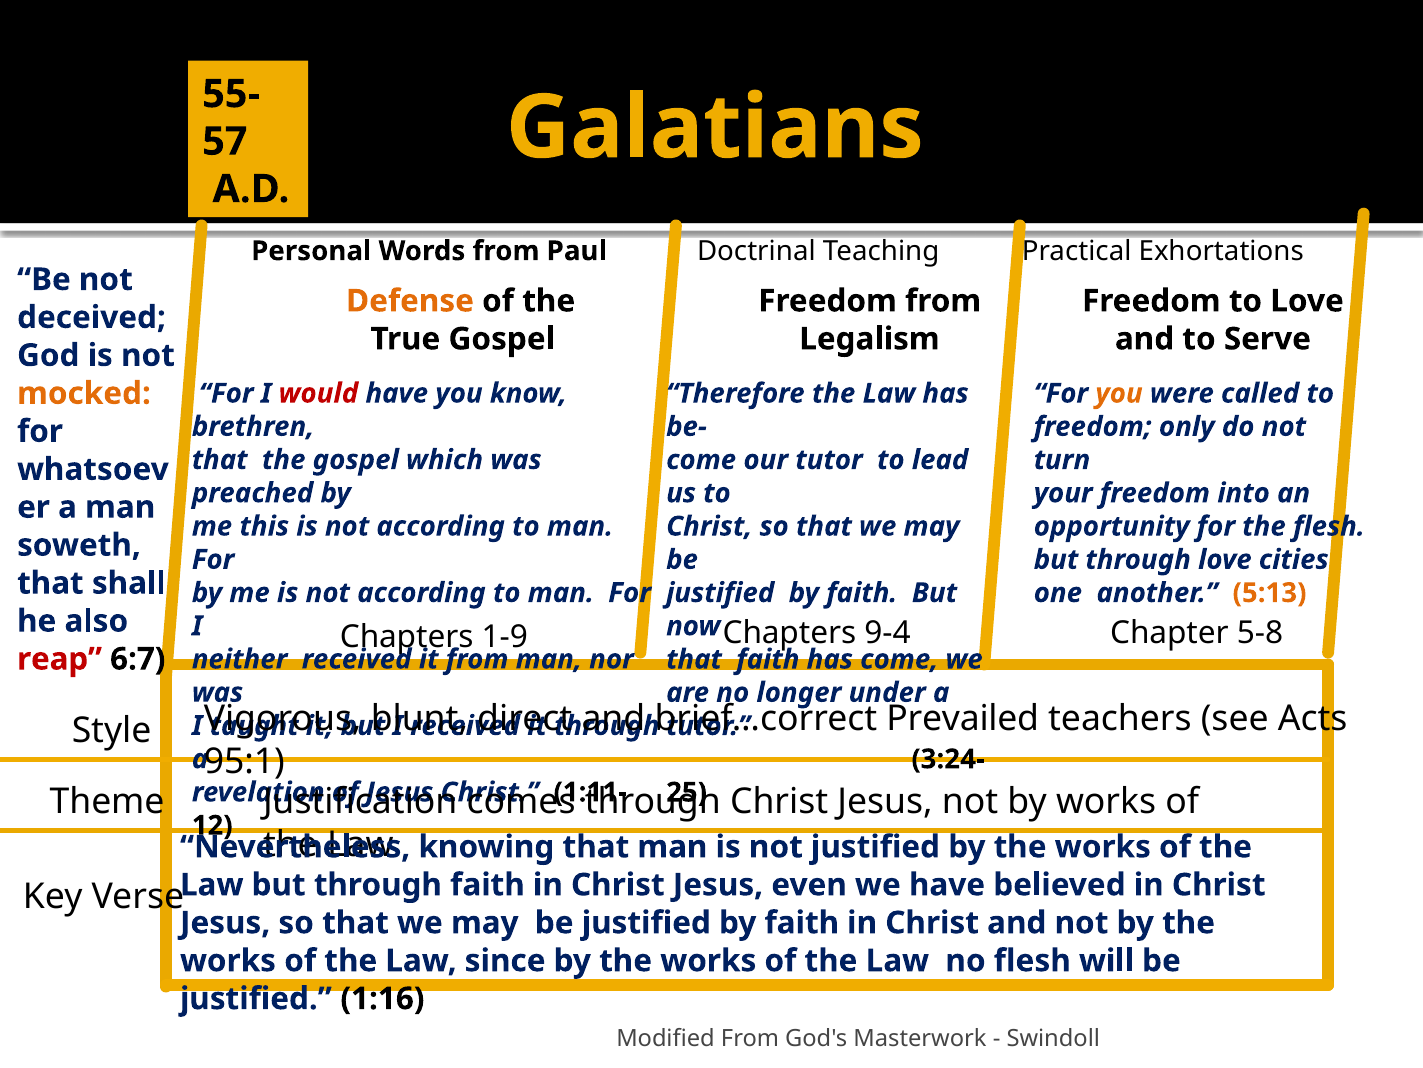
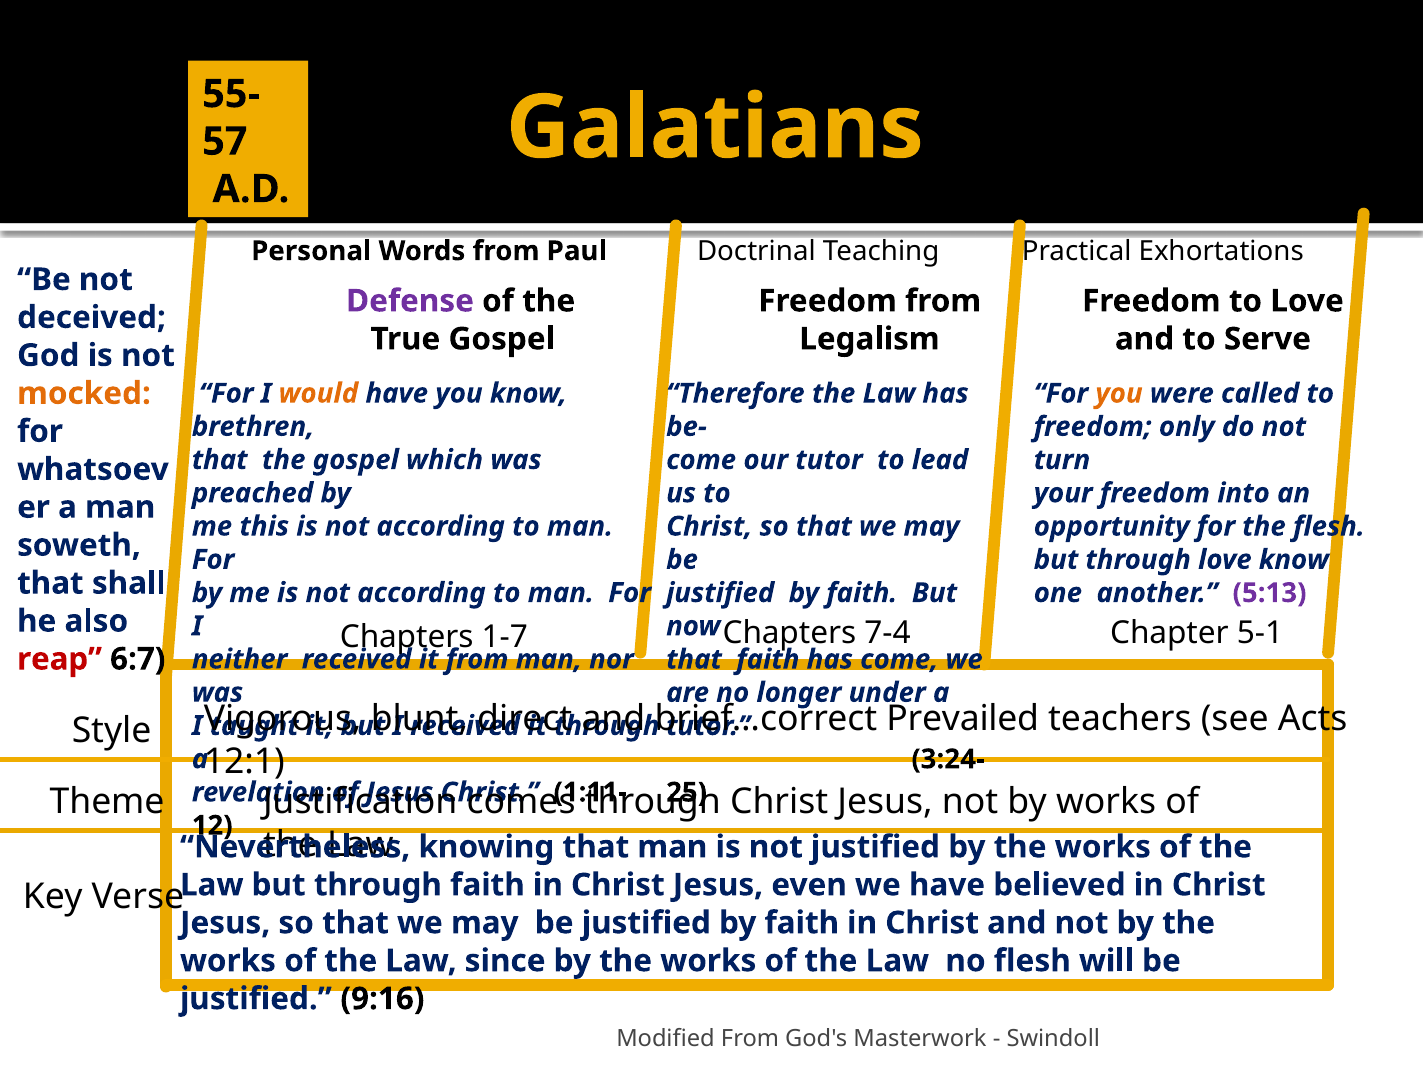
Defense colour: orange -> purple
would colour: red -> orange
love cities: cities -> know
5:13 colour: orange -> purple
1-9: 1-9 -> 1-7
9-4: 9-4 -> 7-4
5-8: 5-8 -> 5-1
95:1: 95:1 -> 12:1
1:16: 1:16 -> 9:16
